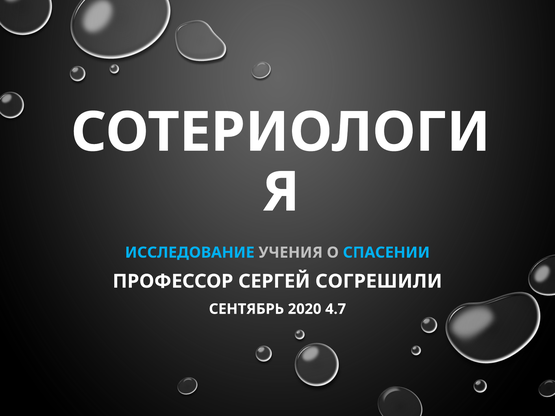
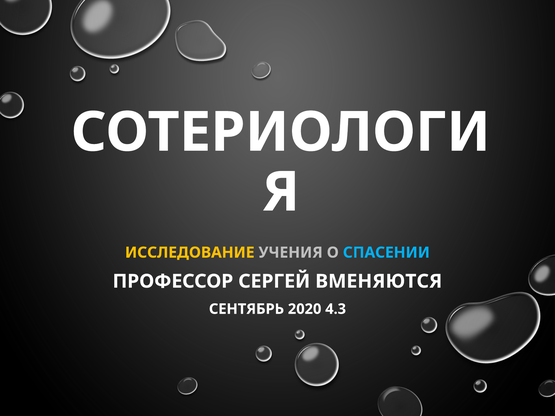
ИССЛЕДОВАНИЕ colour: light blue -> yellow
СОГРЕШИЛИ: СОГРЕШИЛИ -> ВМЕНЯЮТСЯ
4.7: 4.7 -> 4.3
